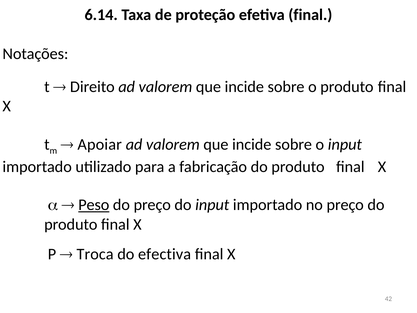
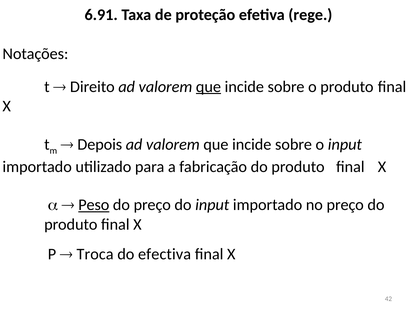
6.14: 6.14 -> 6.91
efetiva final: final -> rege
que at (208, 87) underline: none -> present
Apoiar: Apoiar -> Depois
